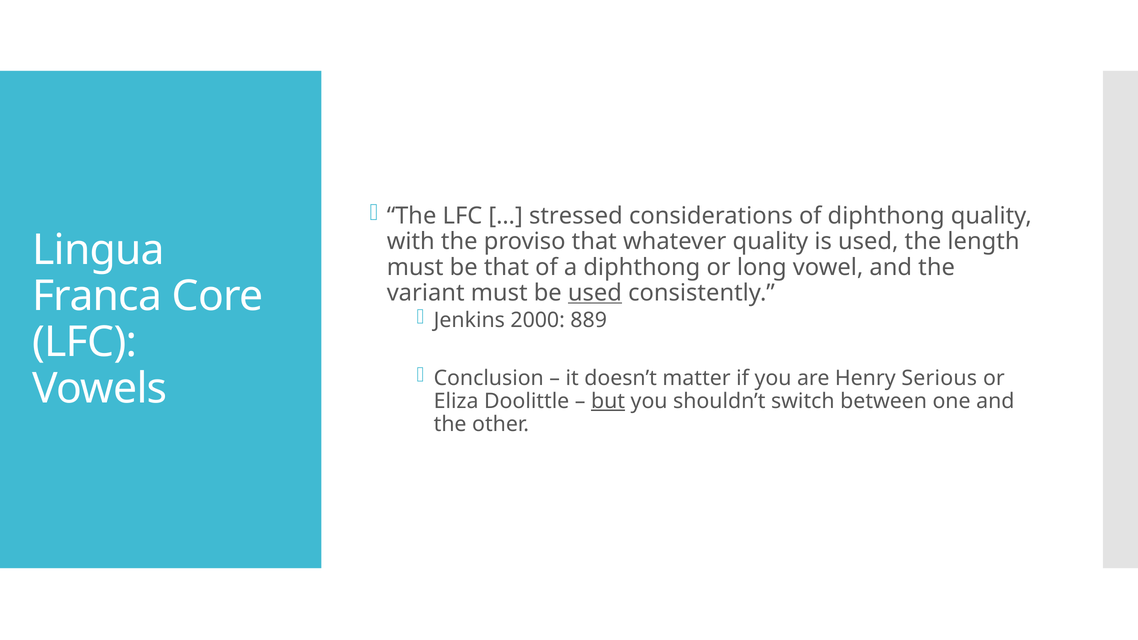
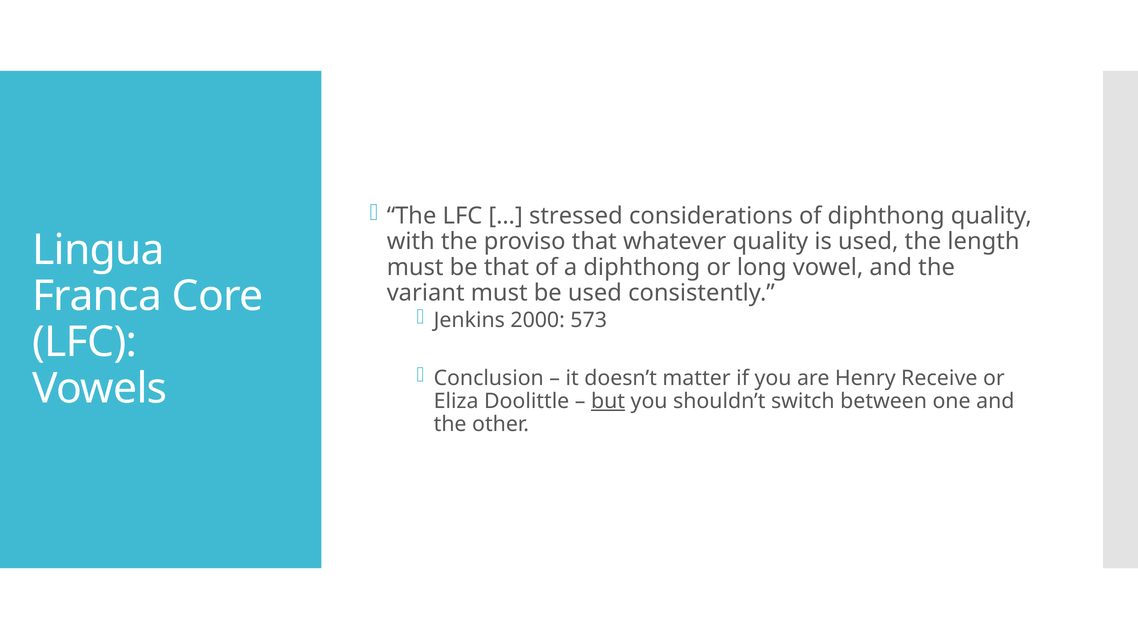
used at (595, 293) underline: present -> none
889: 889 -> 573
Serious: Serious -> Receive
